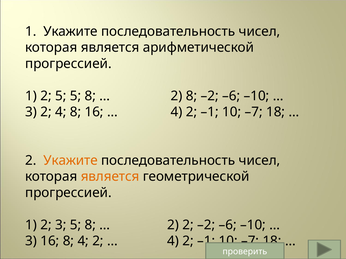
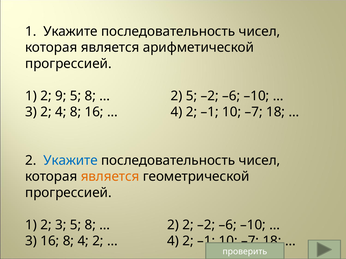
2 5: 5 -> 9
2 8: 8 -> 5
Укажите at (71, 161) colour: orange -> blue
